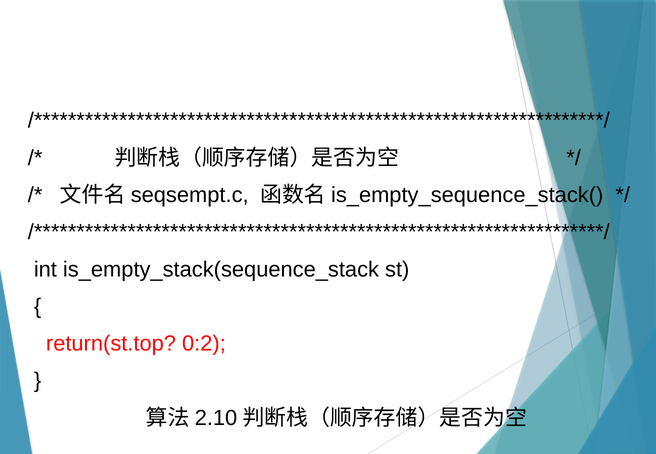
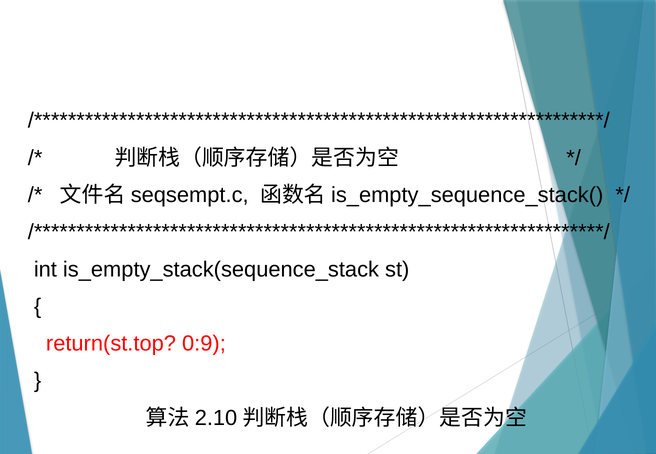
0:2: 0:2 -> 0:9
